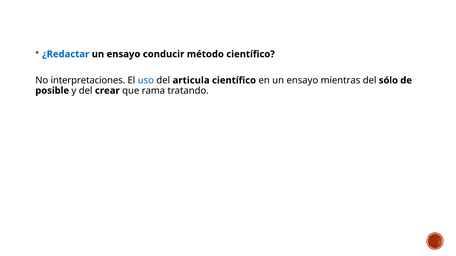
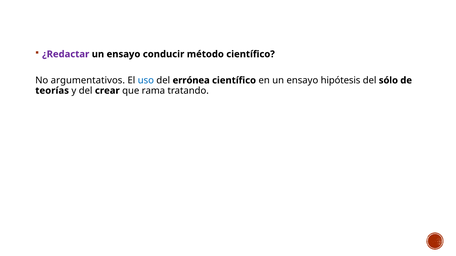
¿Redactar colour: blue -> purple
interpretaciones: interpretaciones -> argumentativos
articula: articula -> errónea
mientras: mientras -> hipótesis
posible: posible -> teorías
